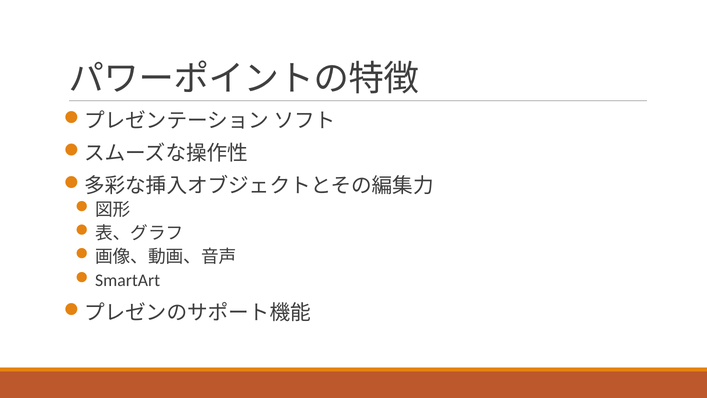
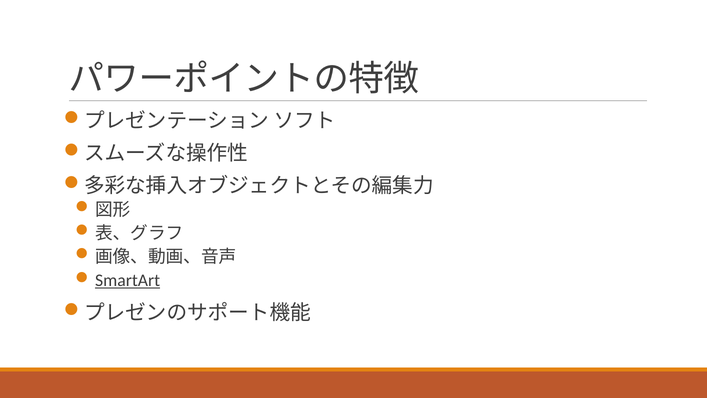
SmartArt underline: none -> present
